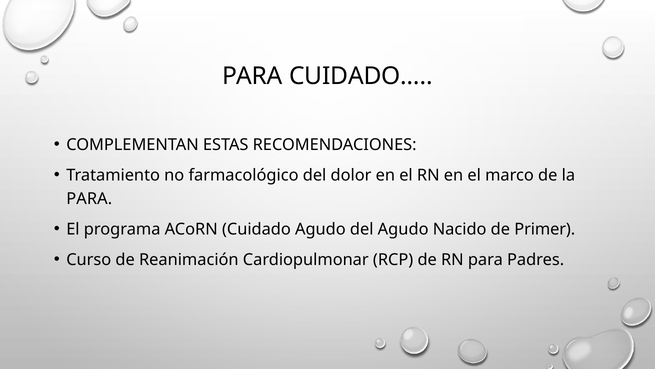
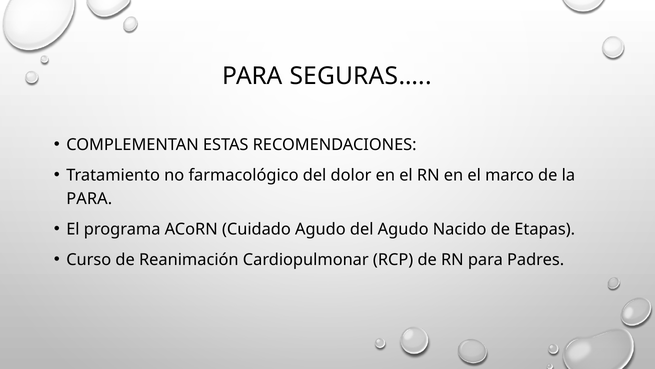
CUIDADO…: CUIDADO… -> SEGURAS…
Primer: Primer -> Etapas
